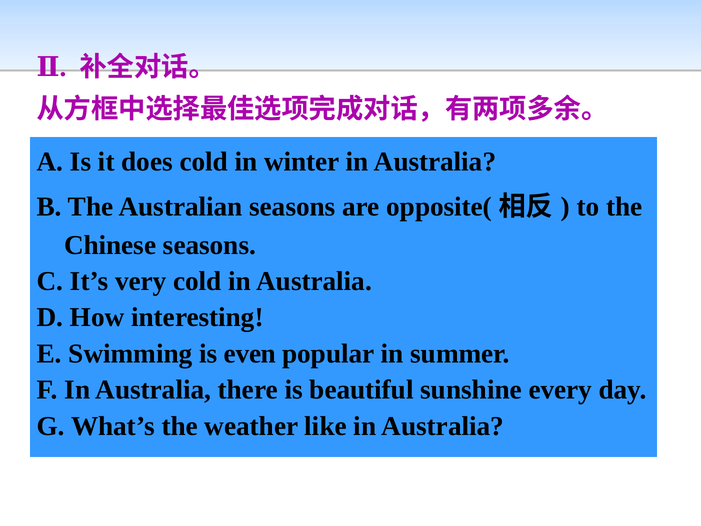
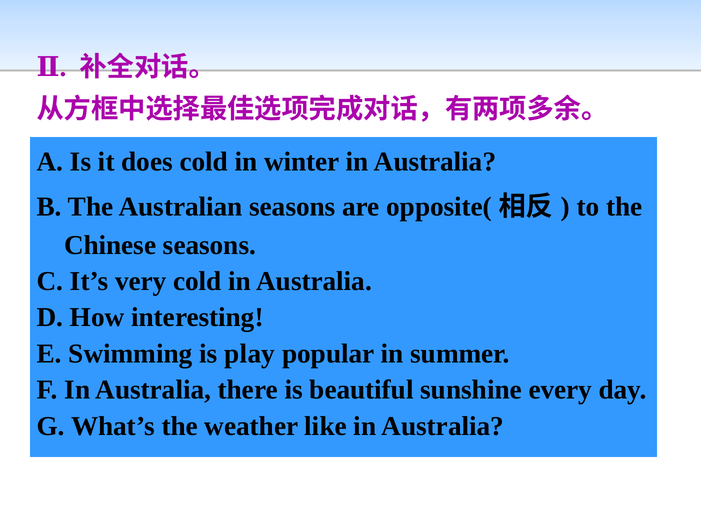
even: even -> play
